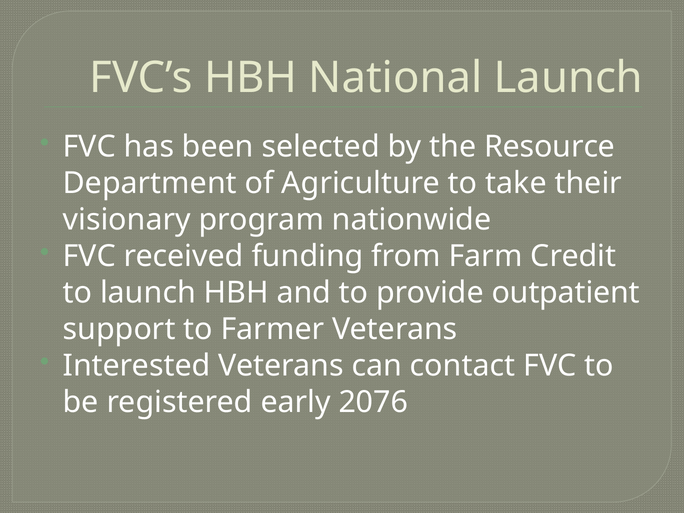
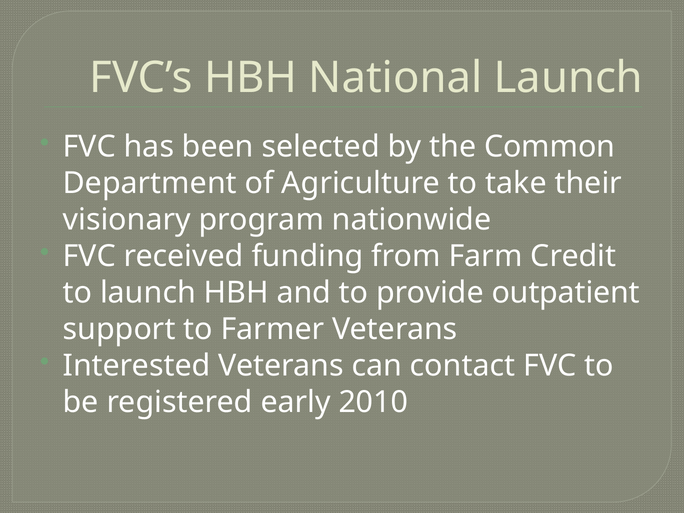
Resource: Resource -> Common
2076: 2076 -> 2010
